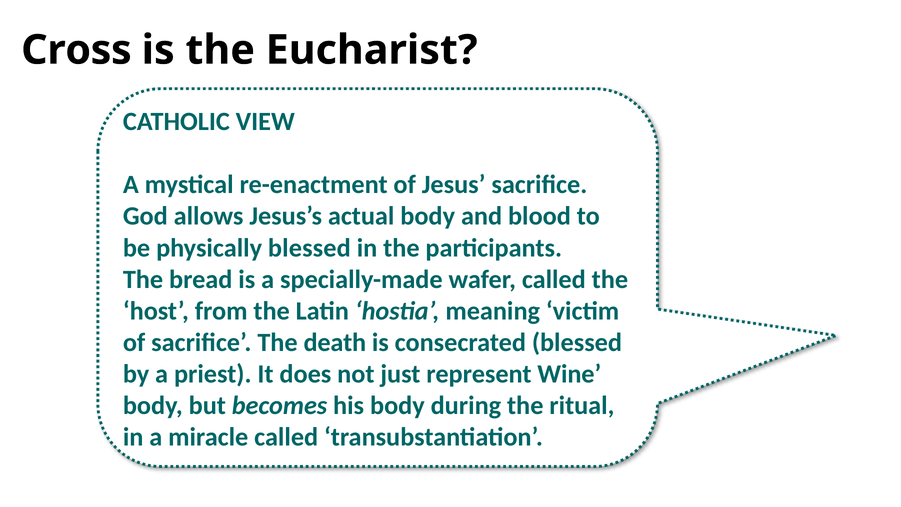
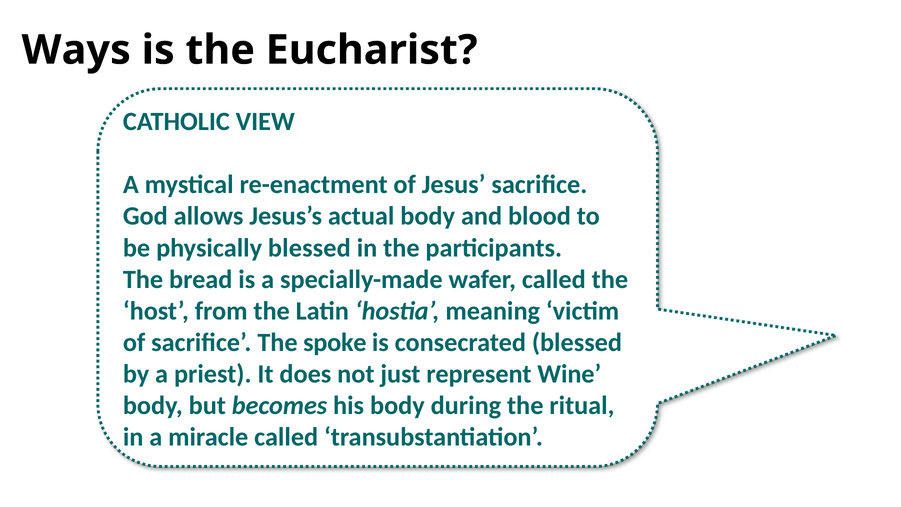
Cross: Cross -> Ways
death: death -> spoke
